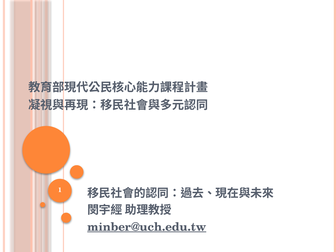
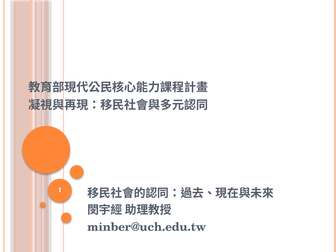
minber@uch.edu.tw underline: present -> none
